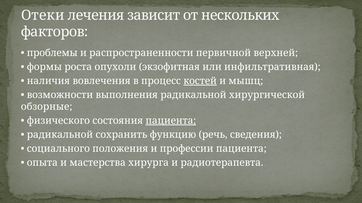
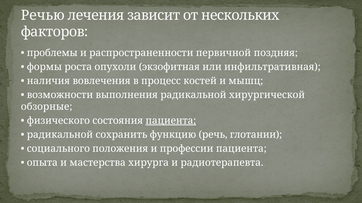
Отеки: Отеки -> Речью
верхней: верхней -> поздняя
костей underline: present -> none
сведения: сведения -> глотании
